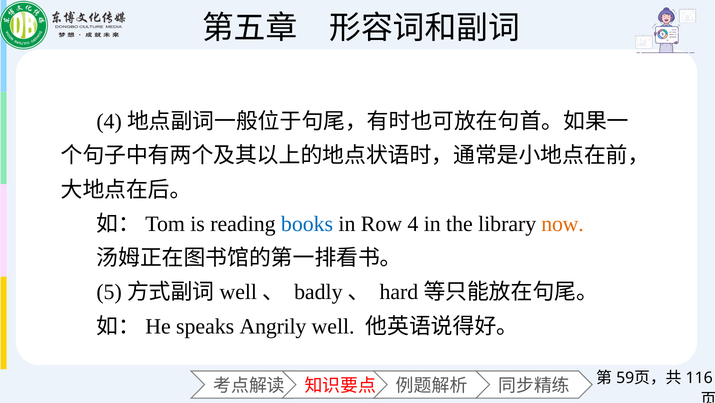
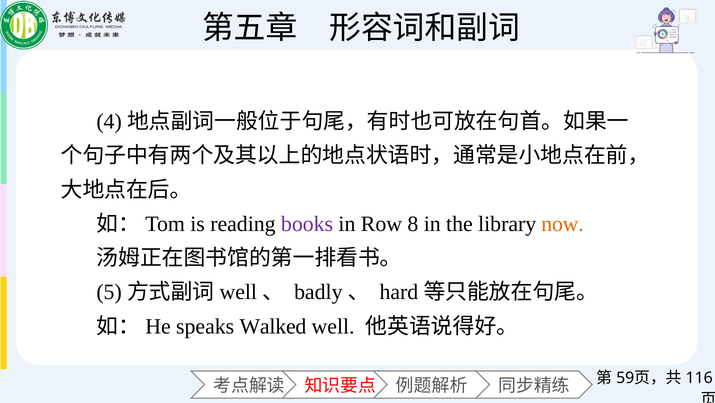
books colour: blue -> purple
4: 4 -> 8
Angrily: Angrily -> Walked
